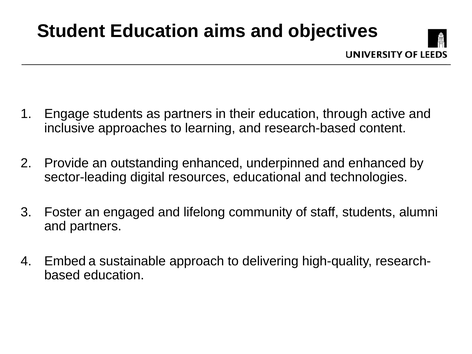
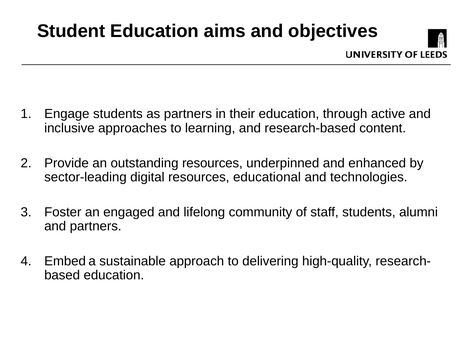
outstanding enhanced: enhanced -> resources
